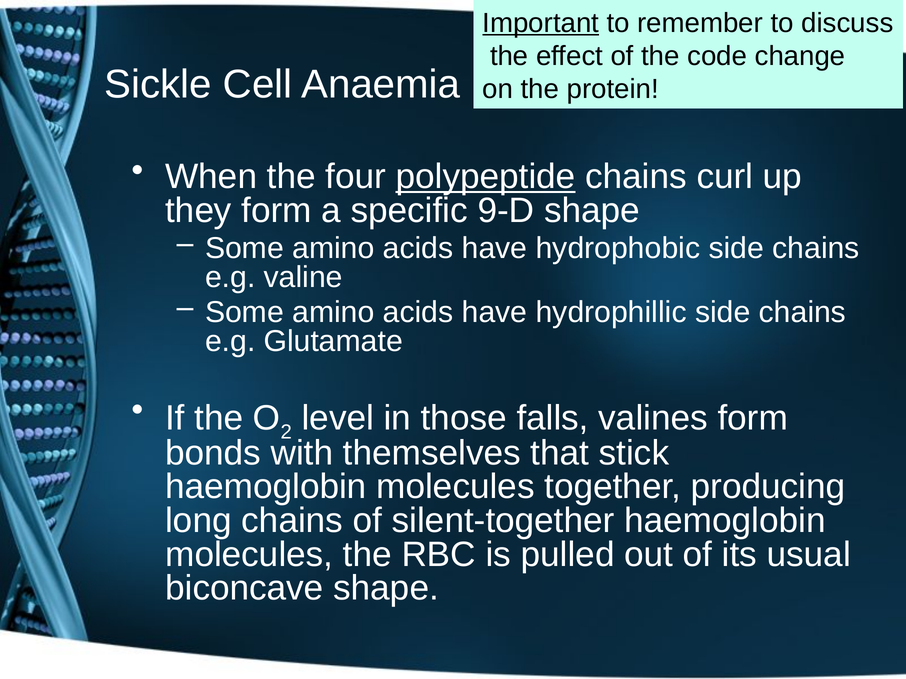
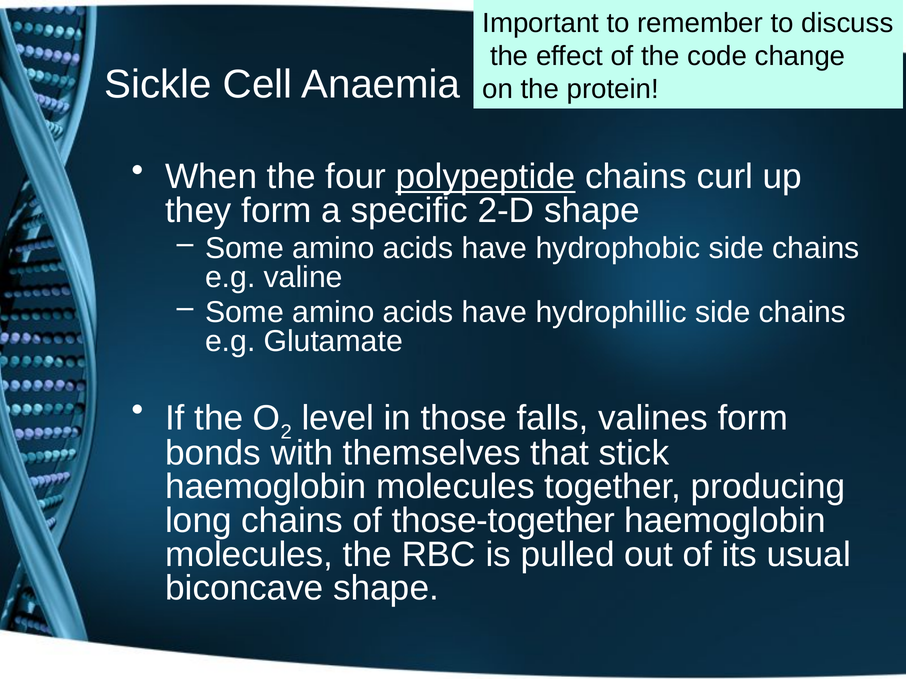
Important underline: present -> none
9-D: 9-D -> 2-D
silent-together: silent-together -> those-together
